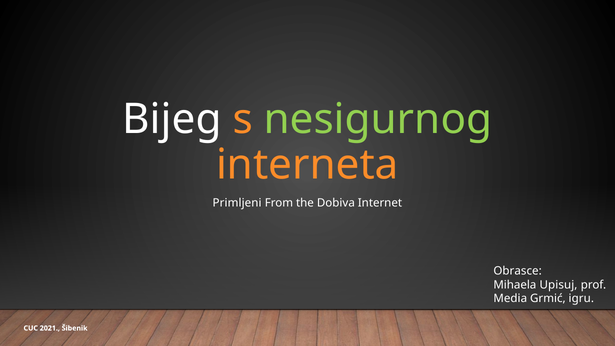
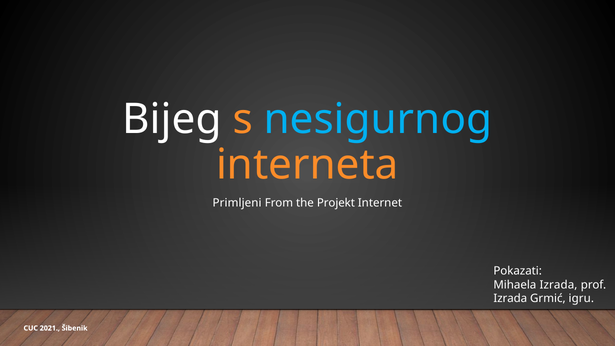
nesigurnog colour: light green -> light blue
Dobiva: Dobiva -> Projekt
Obrasce: Obrasce -> Pokazati
Mihaela Upisuj: Upisuj -> Izrada
Media at (510, 299): Media -> Izrada
